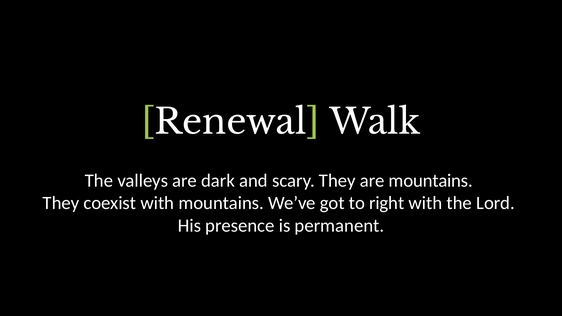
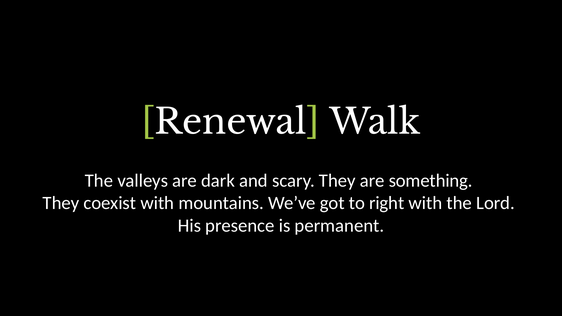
are mountains: mountains -> something
